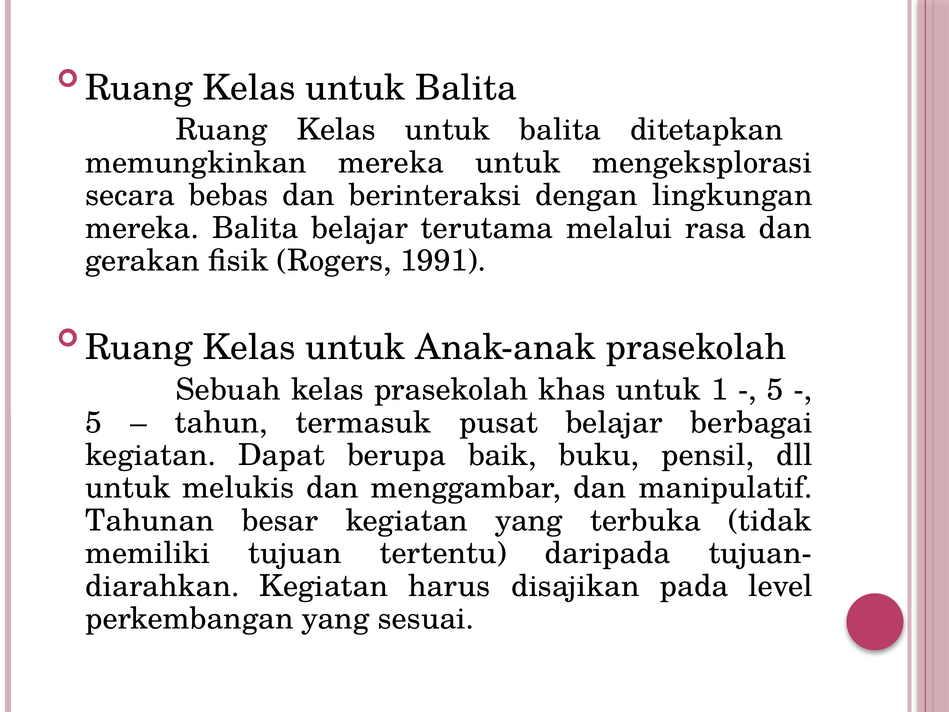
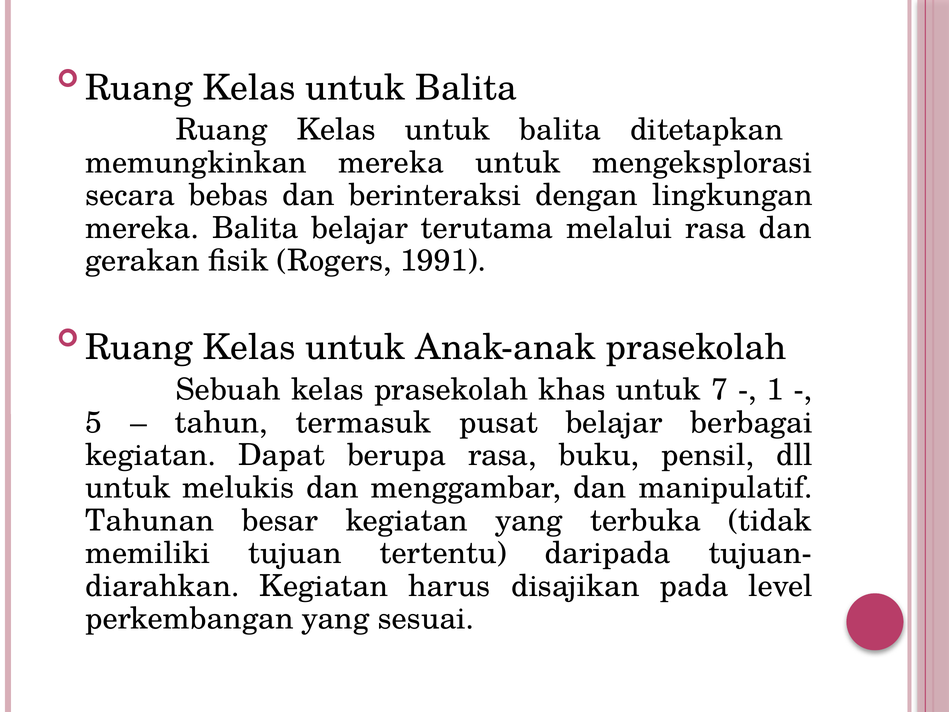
1: 1 -> 7
5 at (775, 390): 5 -> 1
berupa baik: baik -> rasa
